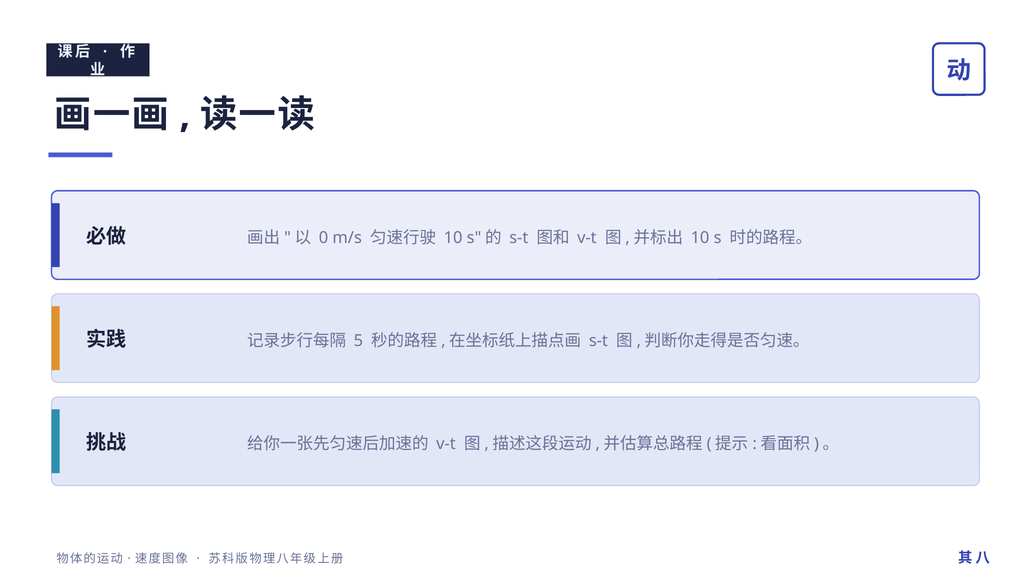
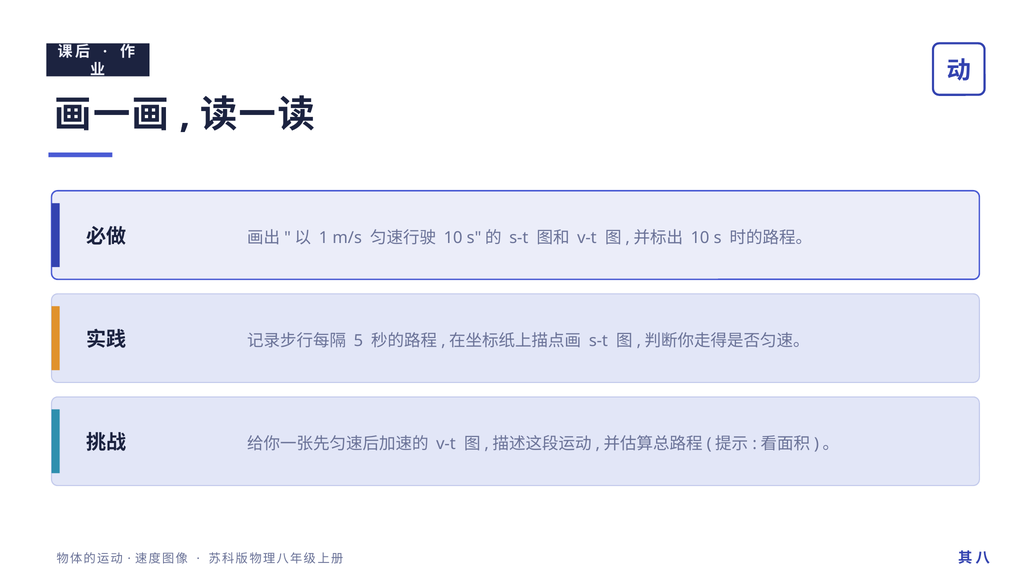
0: 0 -> 1
